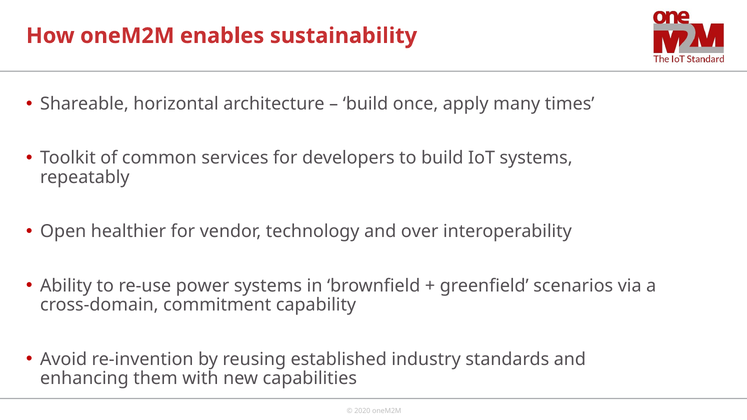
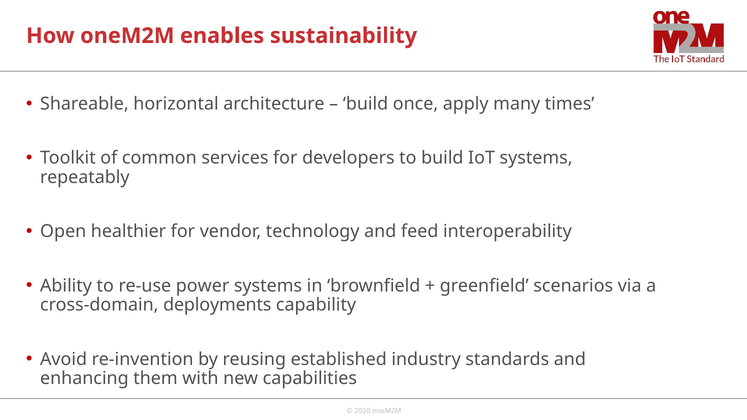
over: over -> feed
commitment: commitment -> deployments
